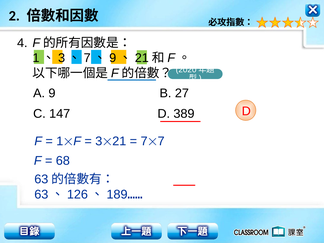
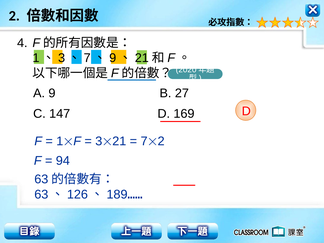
389: 389 -> 169
7 at (161, 141): 7 -> 2
68: 68 -> 94
